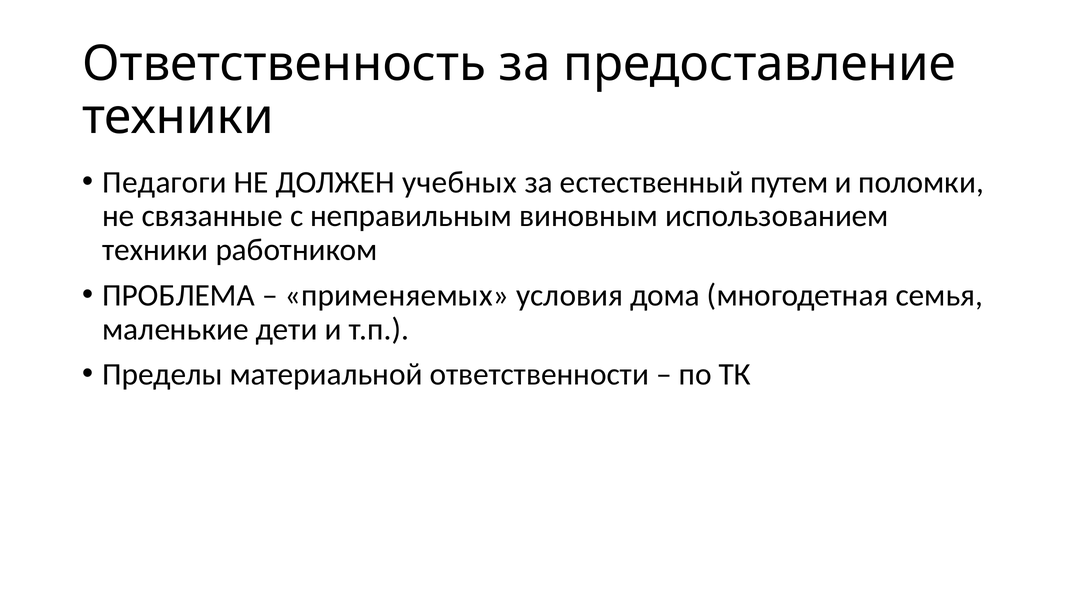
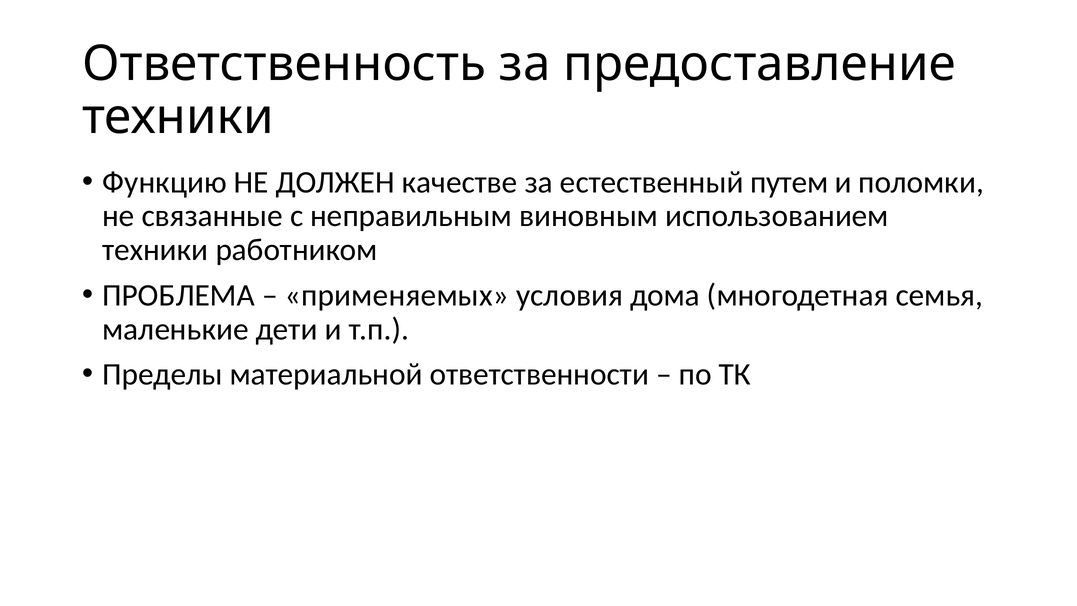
Педагоги: Педагоги -> Функцию
учебных: учебных -> качестве
